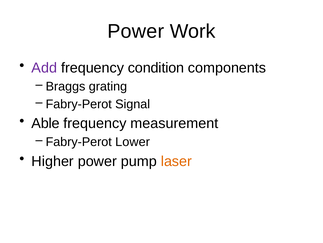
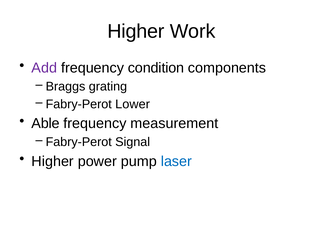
Power at (136, 31): Power -> Higher
Signal: Signal -> Lower
Lower: Lower -> Signal
laser colour: orange -> blue
